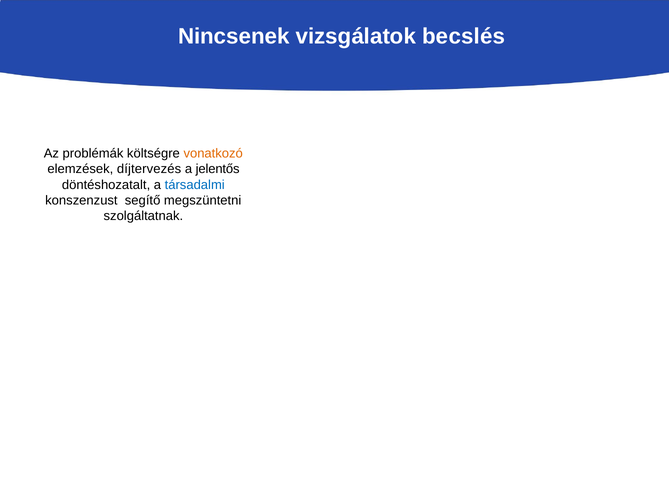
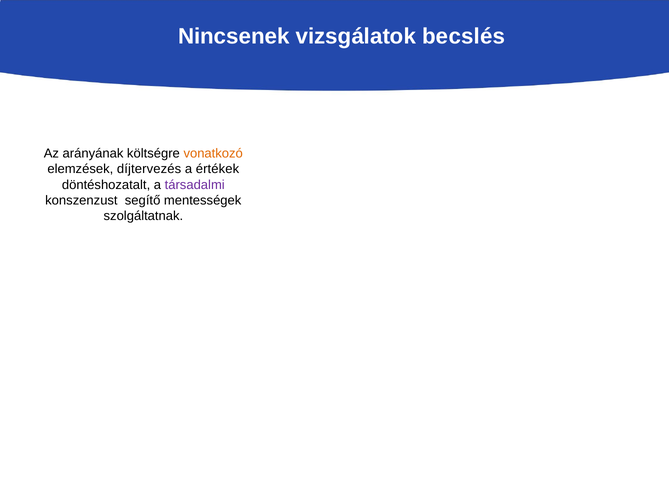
problémák: problémák -> arányának
jelentős: jelentős -> értékek
társadalmi colour: blue -> purple
megszüntetni: megszüntetni -> mentességek
